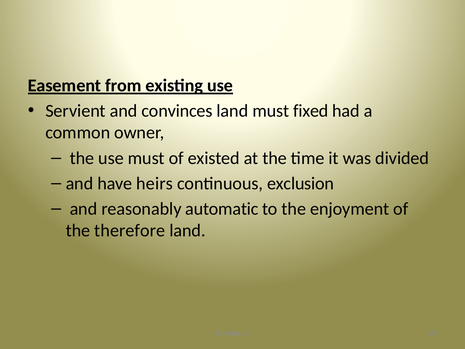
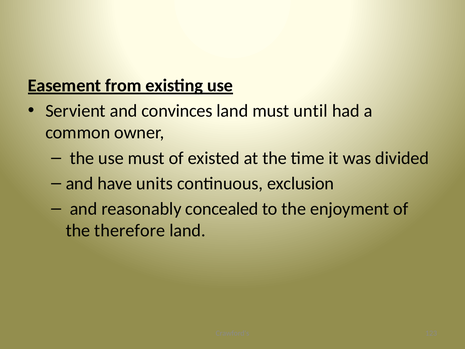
fixed: fixed -> until
heirs: heirs -> units
automatic: automatic -> concealed
